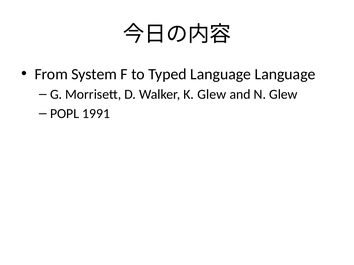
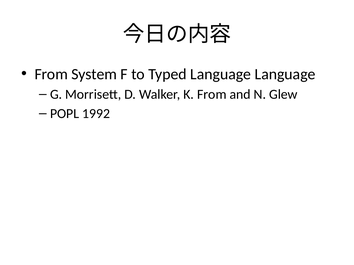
K Glew: Glew -> From
1991: 1991 -> 1992
